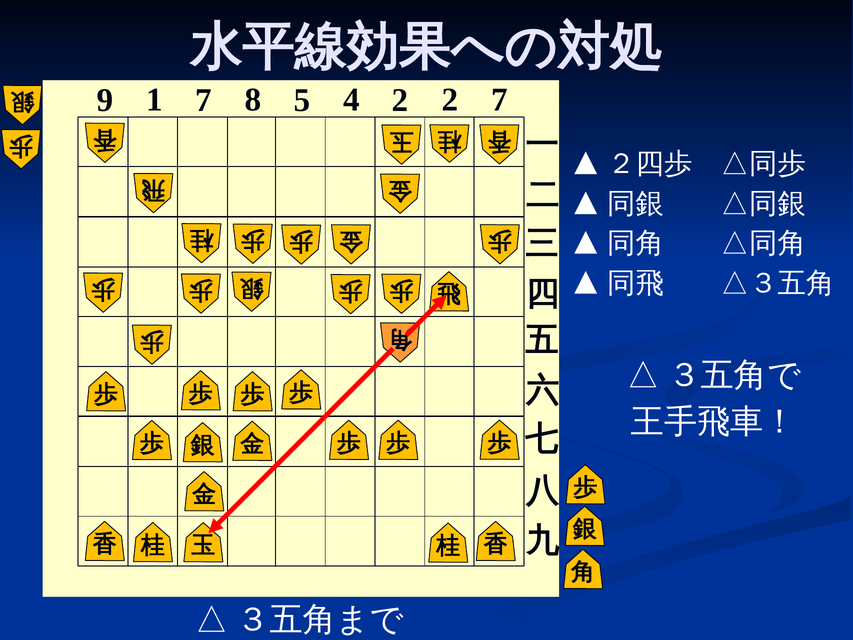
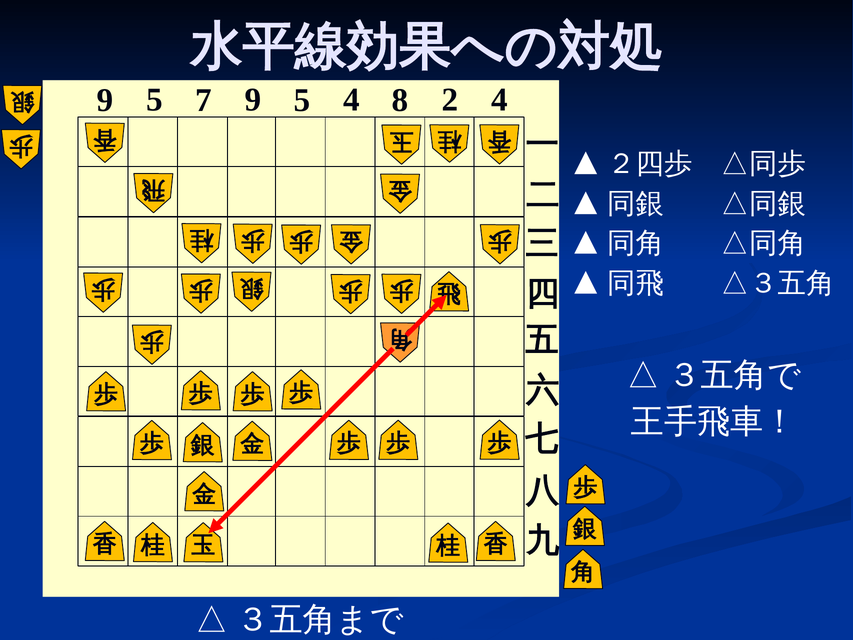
1 at (155, 100): 1 -> 5
7 8: 8 -> 9
4 2: 2 -> 8
2 7: 7 -> 4
